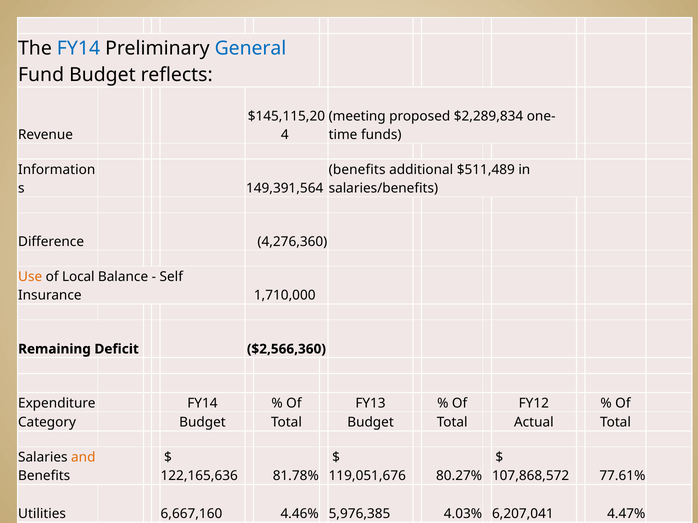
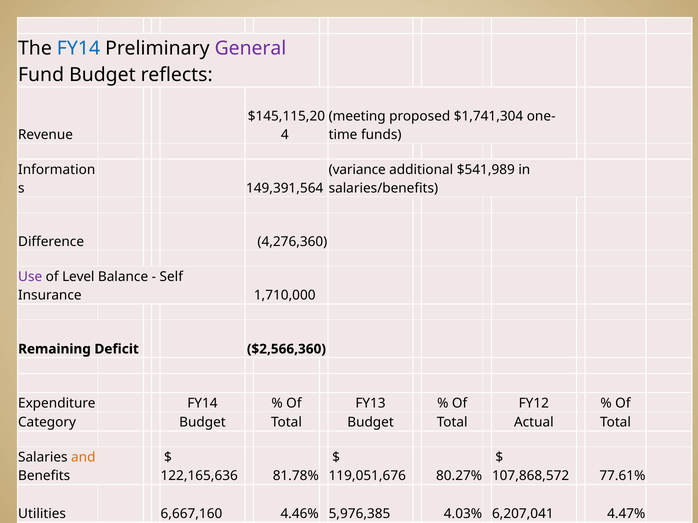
General colour: blue -> purple
$2,289,834: $2,289,834 -> $1,741,304
benefits at (357, 170): benefits -> variance
$511,489: $511,489 -> $541,989
Use colour: orange -> purple
Local: Local -> Level
